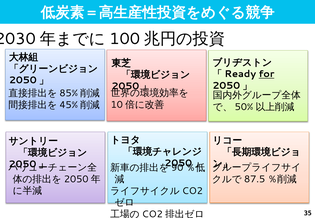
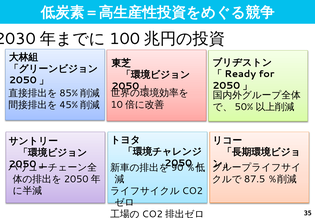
for underline: present -> none
